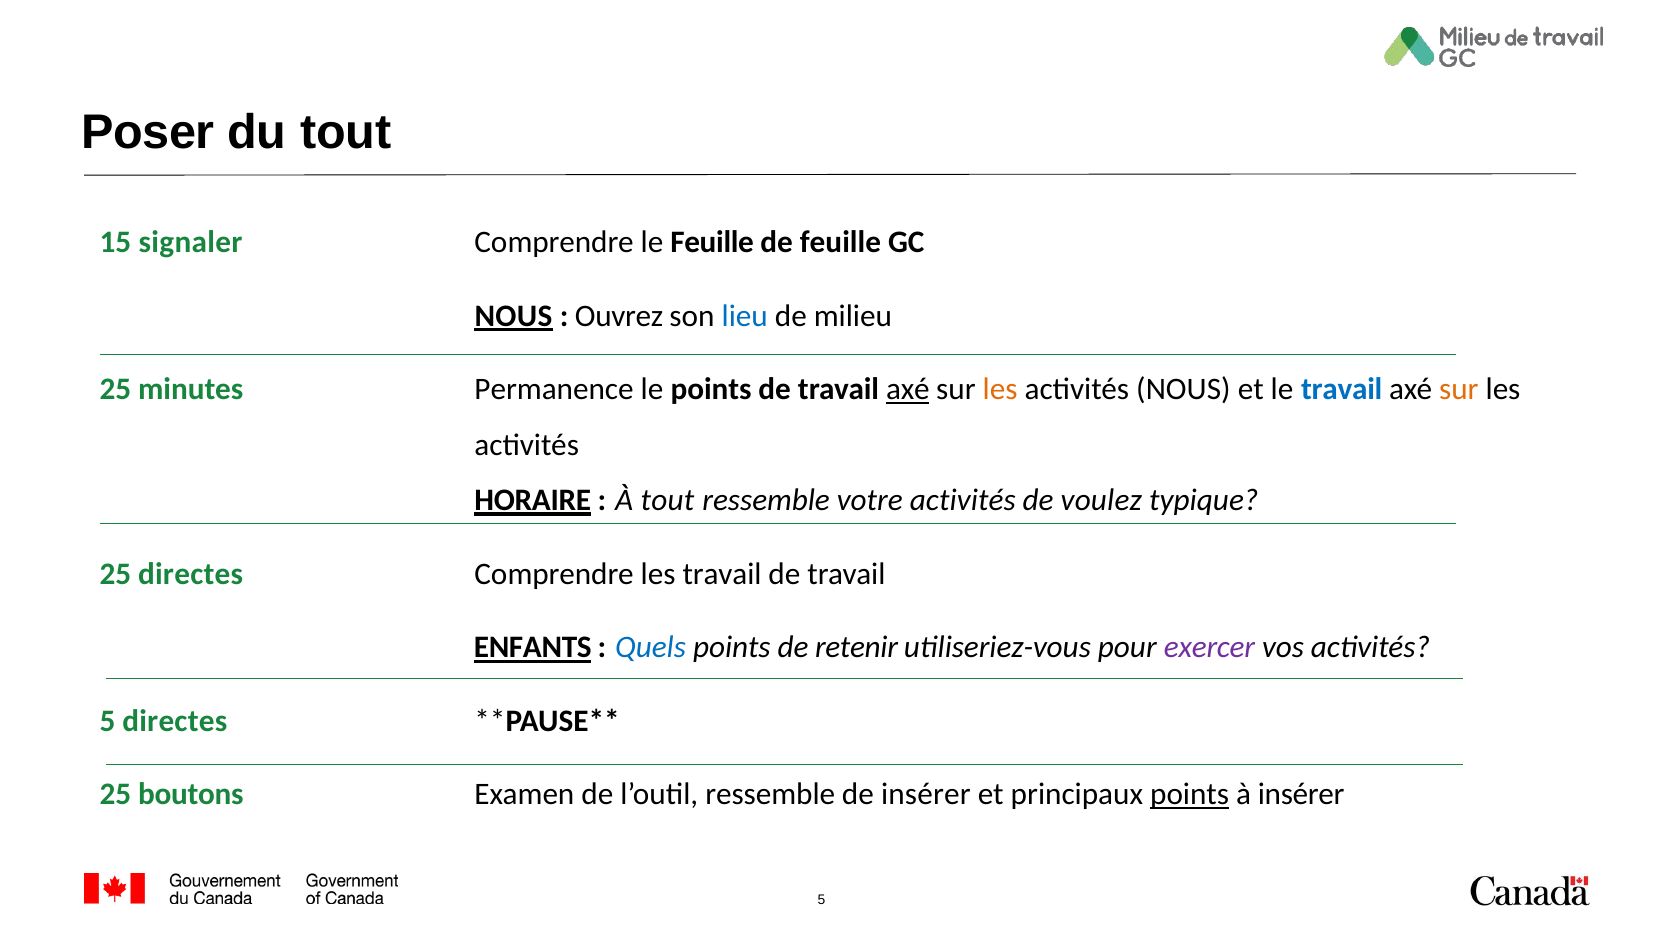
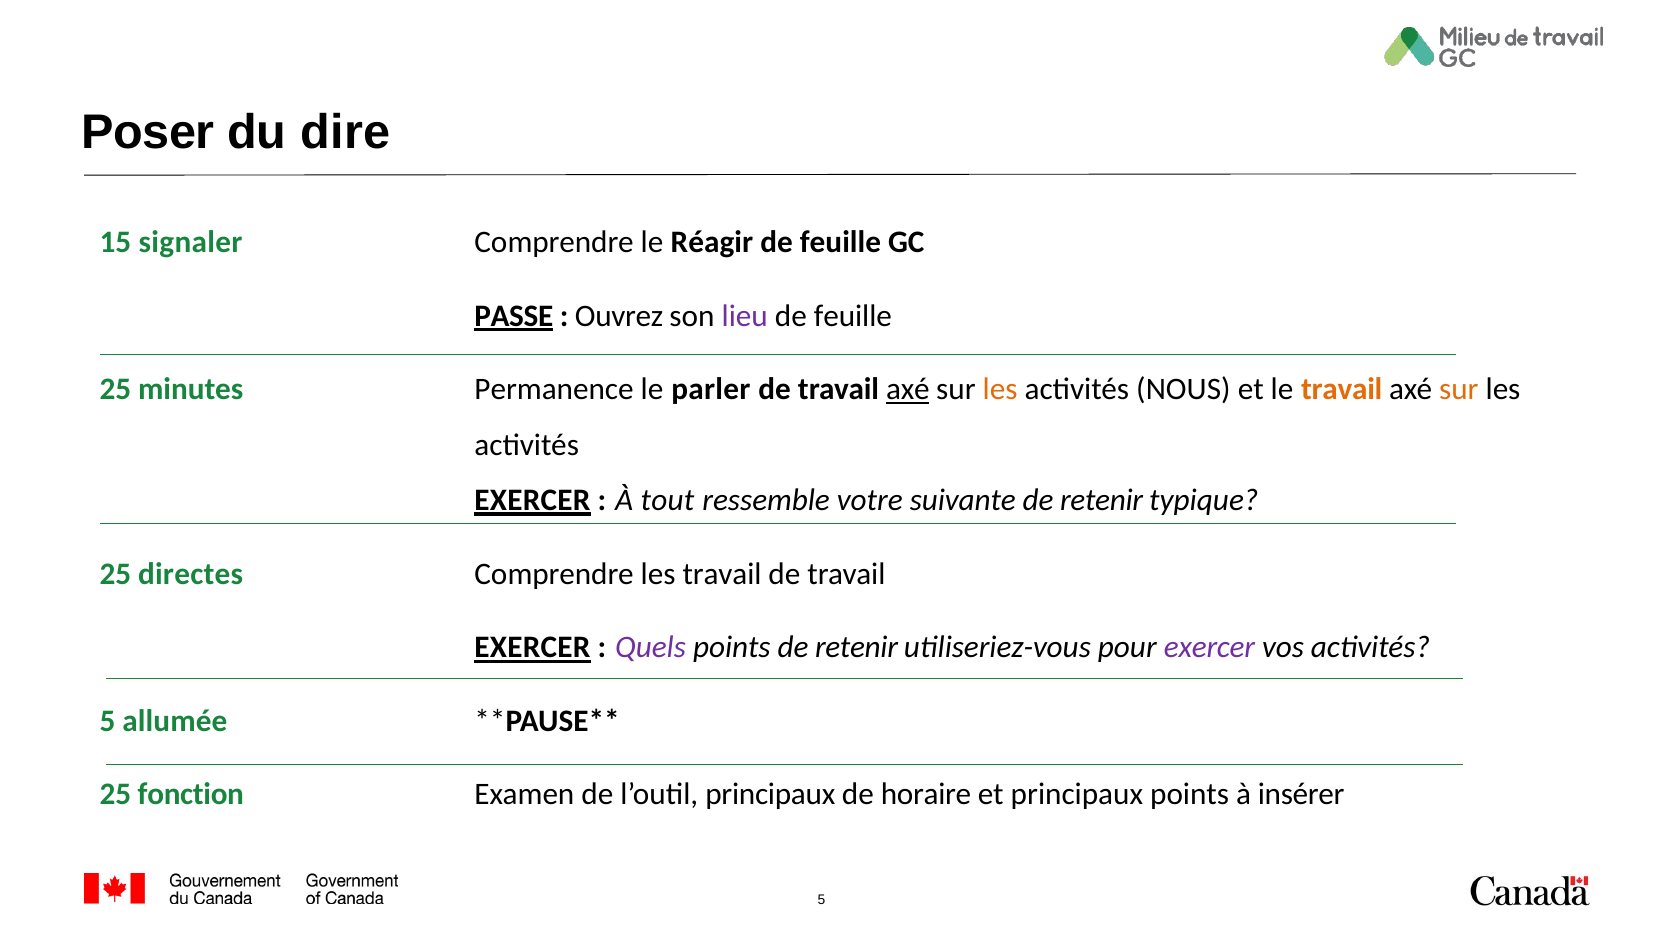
du tout: tout -> dire
le Feuille: Feuille -> Réagir
NOUS at (513, 316): NOUS -> PASSE
lieu colour: blue -> purple
milieu at (853, 316): milieu -> feuille
le points: points -> parler
travail at (1342, 389) colour: blue -> orange
HORAIRE at (533, 500): HORAIRE -> EXERCER
votre activités: activités -> suivante
voulez at (1101, 500): voulez -> retenir
ENFANTS at (533, 648): ENFANTS -> EXERCER
Quels colour: blue -> purple
5 directes: directes -> allumée
boutons: boutons -> fonction
l’outil ressemble: ressemble -> principaux
de insérer: insérer -> horaire
points at (1190, 795) underline: present -> none
